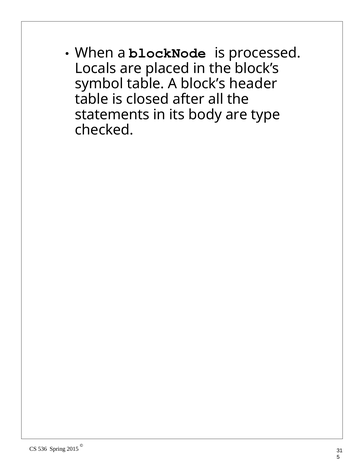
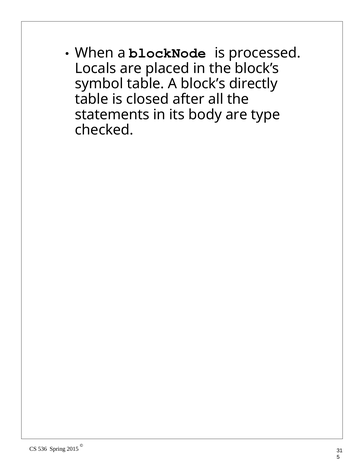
header: header -> directly
